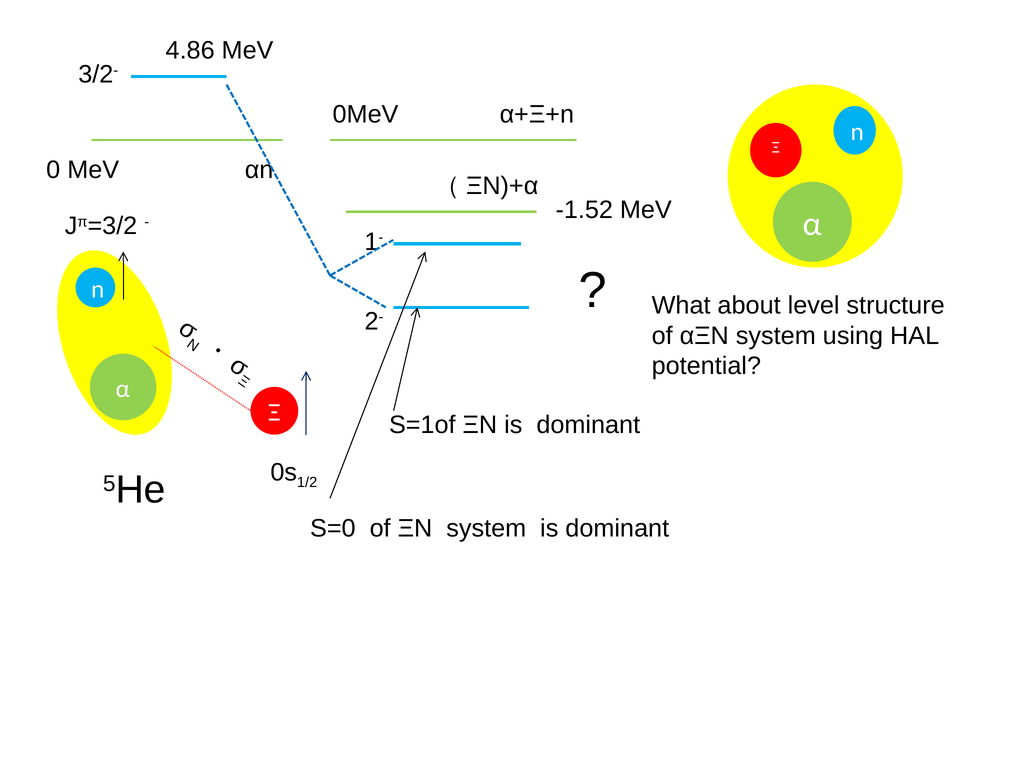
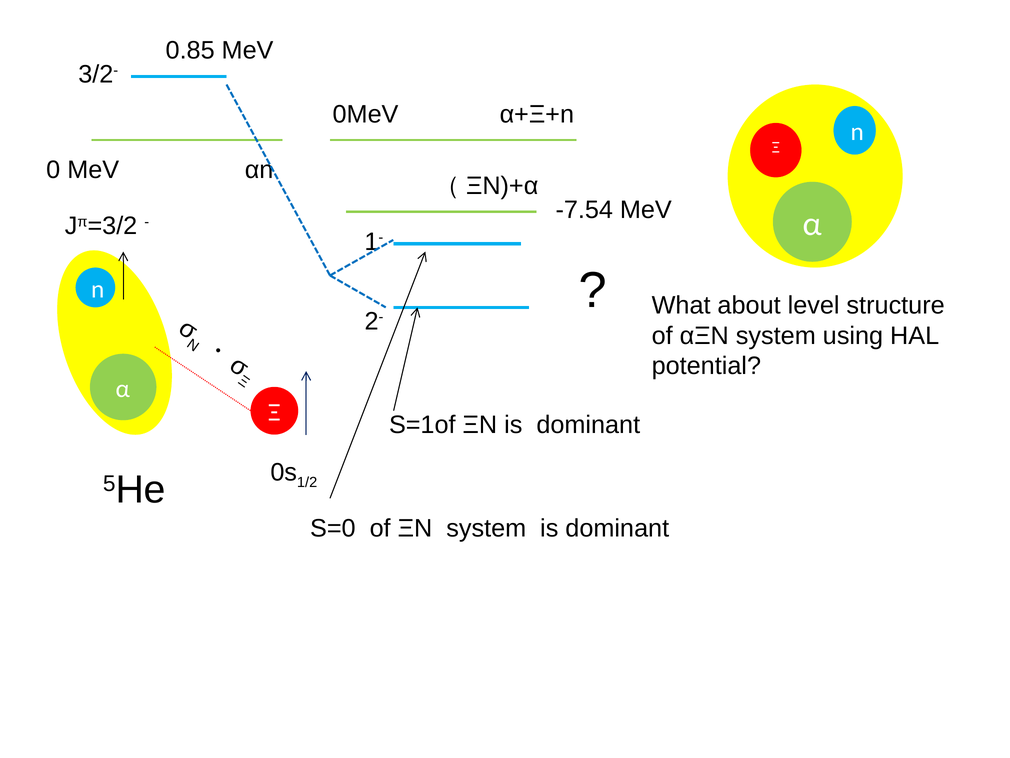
4.86: 4.86 -> 0.85
-1.52: -1.52 -> -7.54
